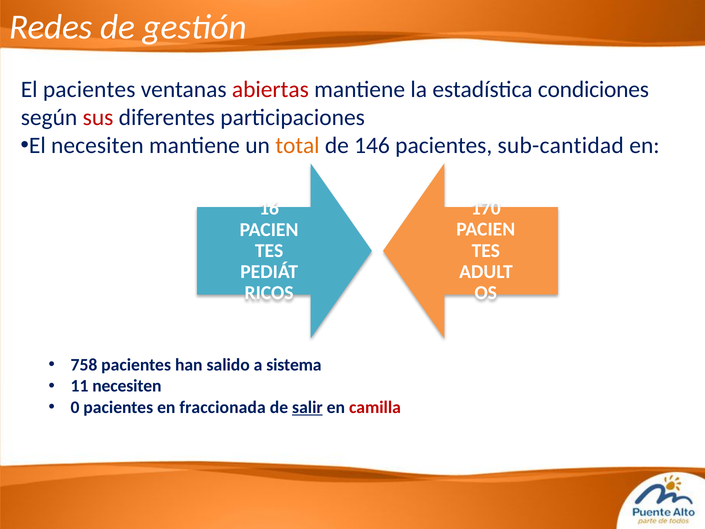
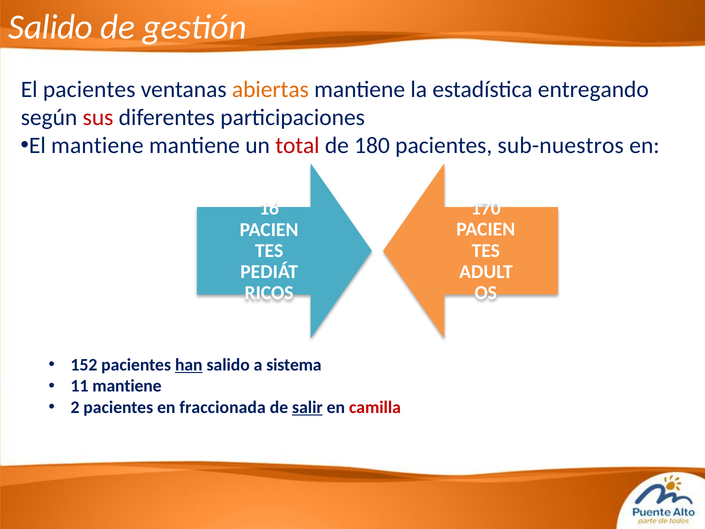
Redes at (51, 27): Redes -> Salido
abiertas colour: red -> orange
condiciones: condiciones -> entregando
El necesiten: necesiten -> mantiene
total colour: orange -> red
146: 146 -> 180
sub-cantidad: sub-cantidad -> sub-nuestros
758: 758 -> 152
han underline: none -> present
11 necesiten: necesiten -> mantiene
0: 0 -> 2
